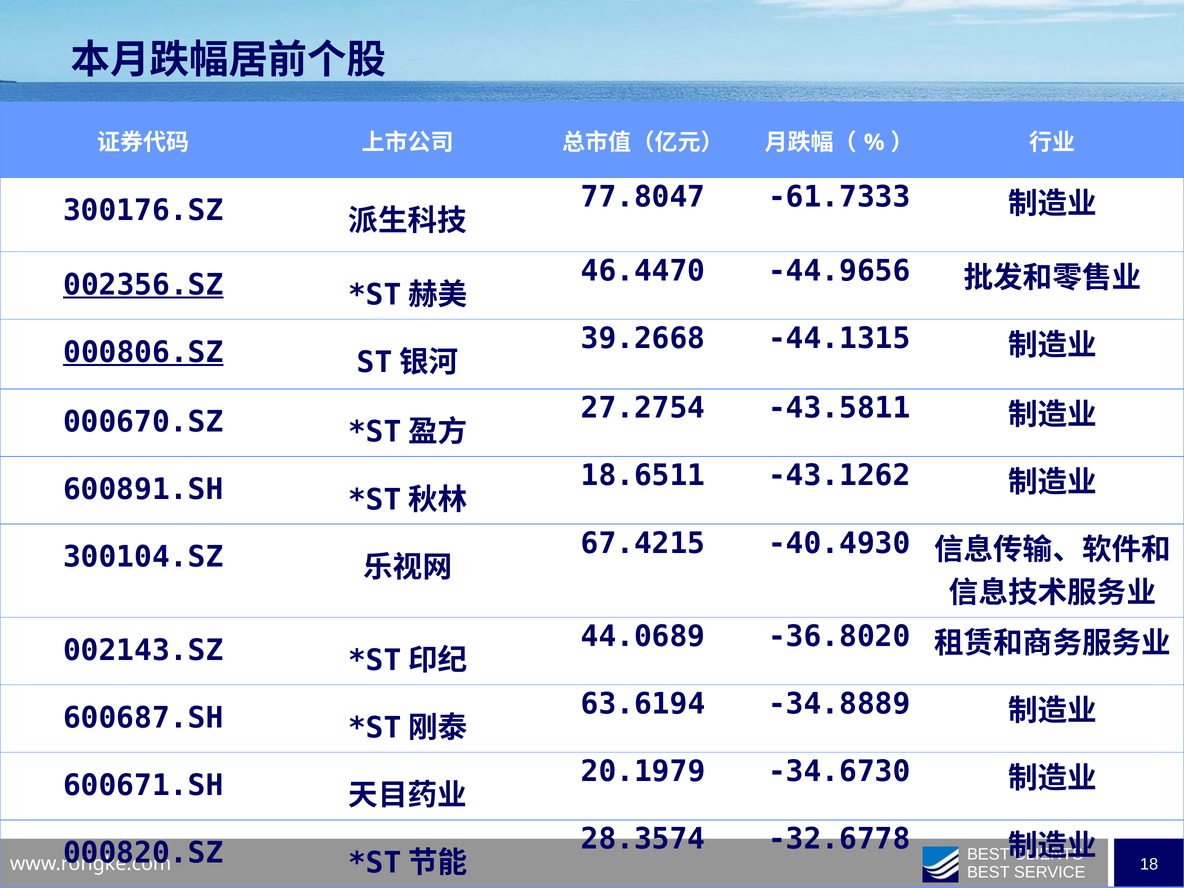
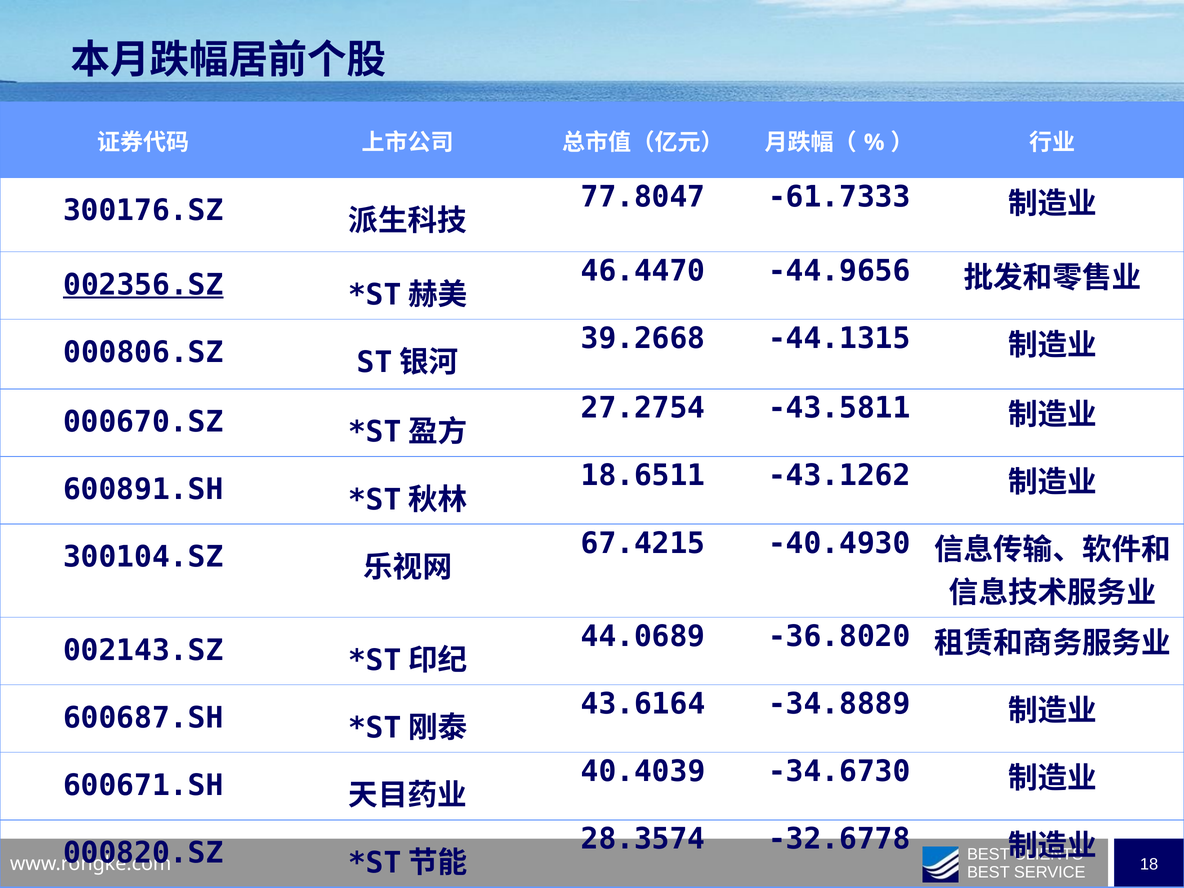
000806.SZ underline: present -> none
63.6194: 63.6194 -> 43.6164
20.1979: 20.1979 -> 40.4039
